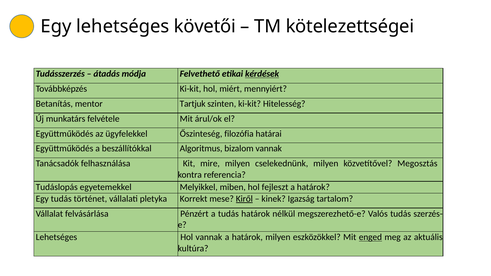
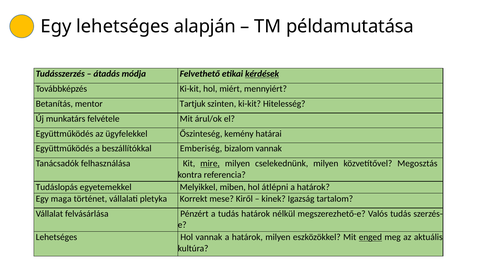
követői: követői -> alapján
kötelezettségei: kötelezettségei -> példamutatása
filozófia: filozófia -> kemény
Algoritmus: Algoritmus -> Emberiség
mire underline: none -> present
fejleszt: fejleszt -> átlépni
Egy tudás: tudás -> maga
Kiről underline: present -> none
